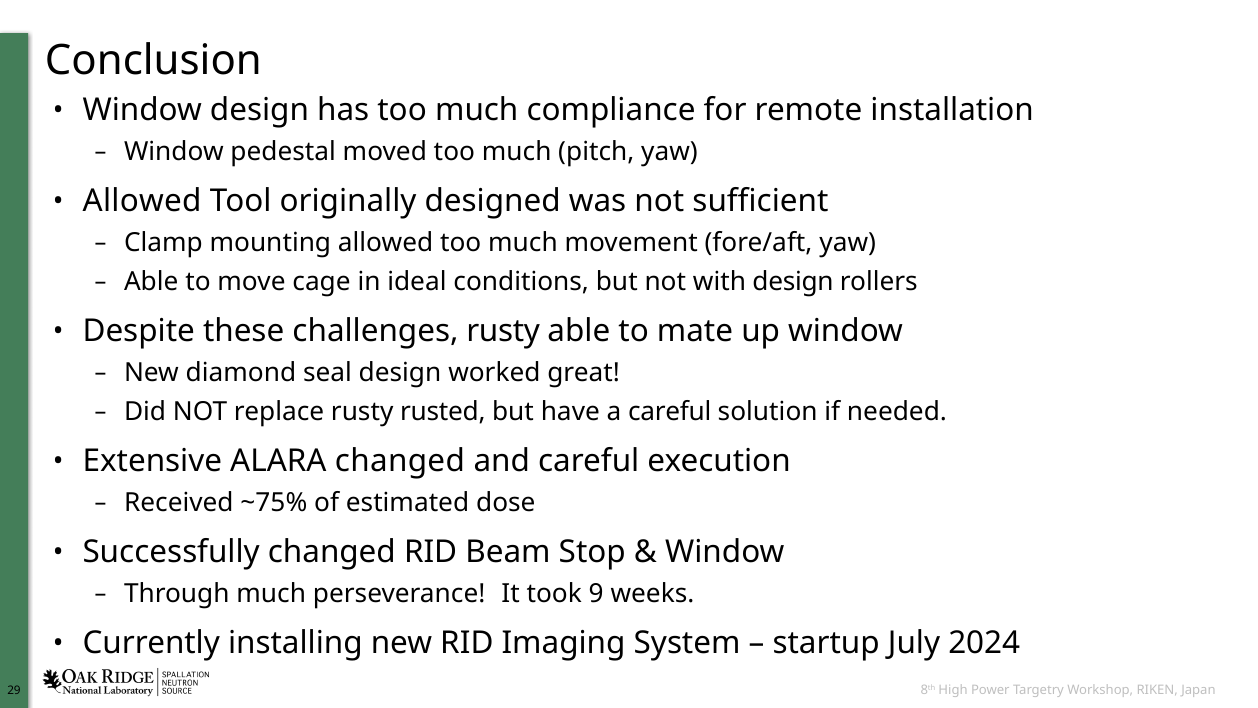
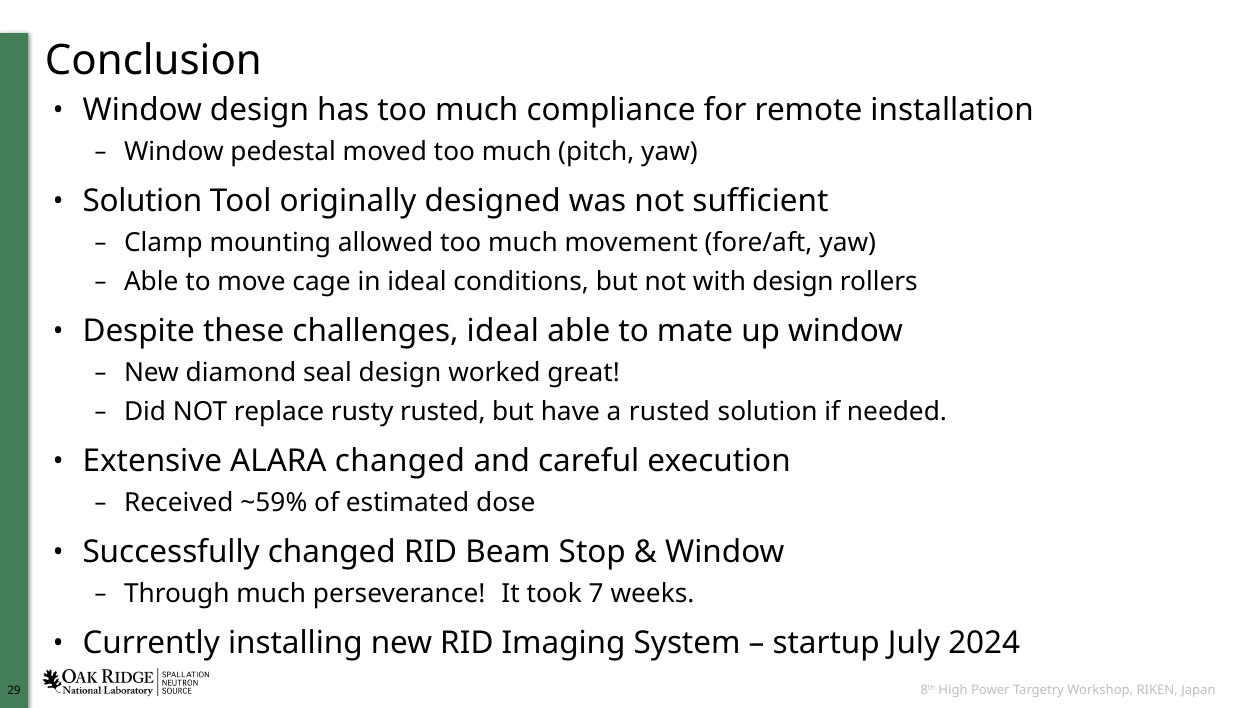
Allowed at (142, 201): Allowed -> Solution
challenges rusty: rusty -> ideal
a careful: careful -> rusted
~75%: ~75% -> ~59%
9: 9 -> 7
